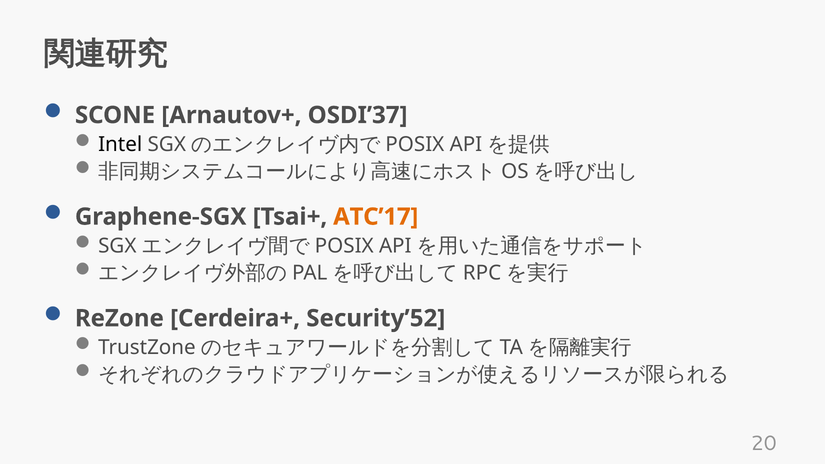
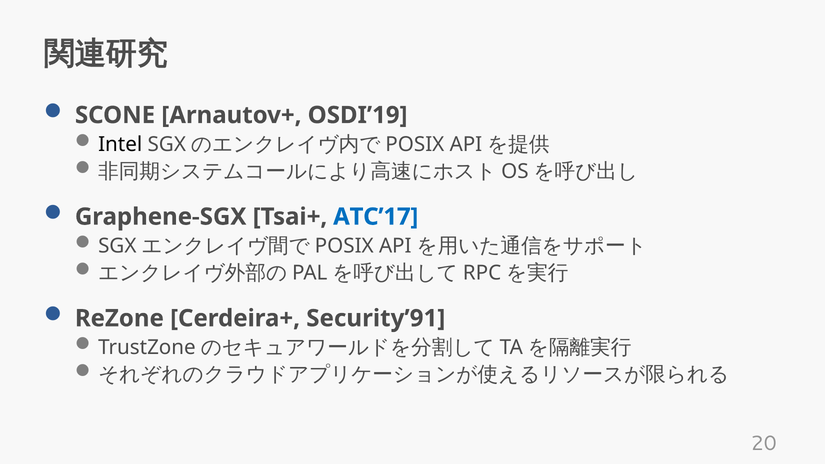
OSDI’37: OSDI’37 -> OSDI’19
ATC’17 colour: orange -> blue
Security’52: Security’52 -> Security’91
